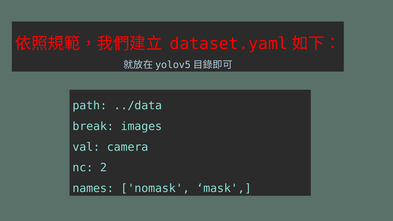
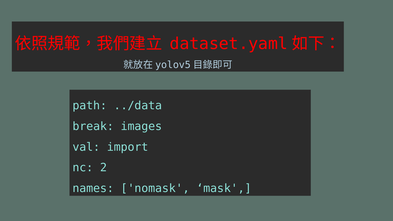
camera: camera -> import
